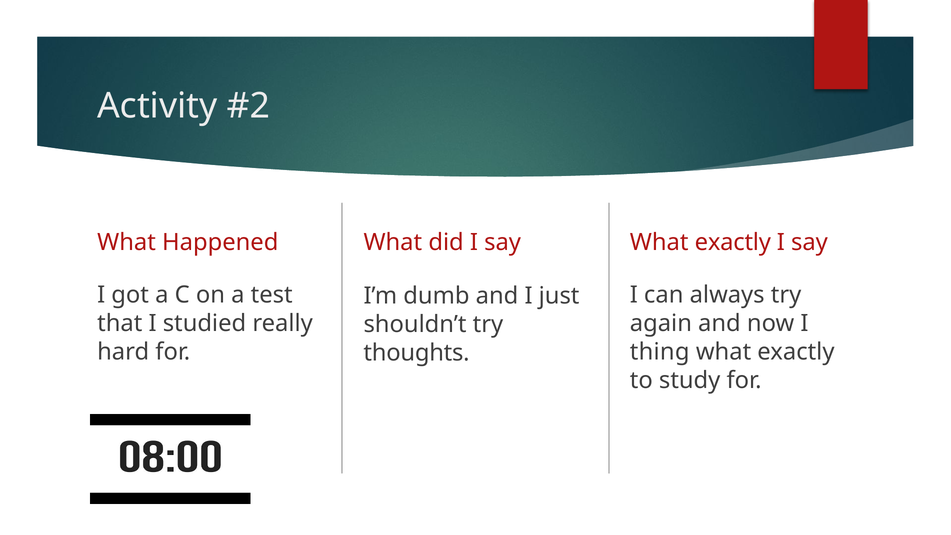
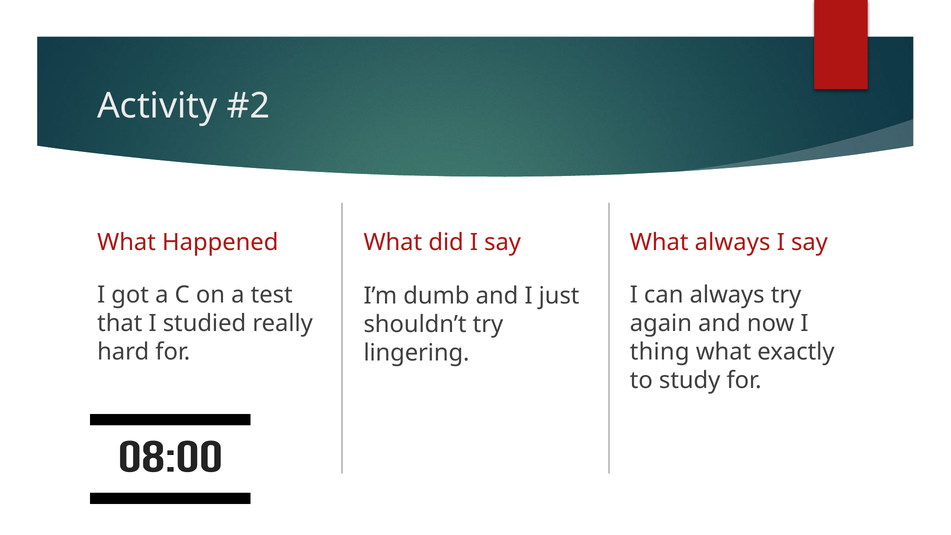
exactly at (733, 242): exactly -> always
thoughts: thoughts -> lingering
